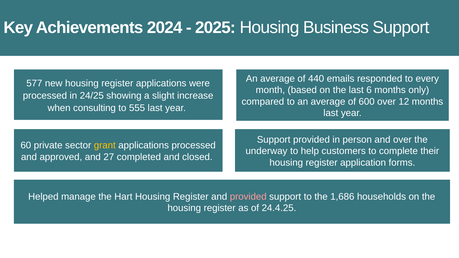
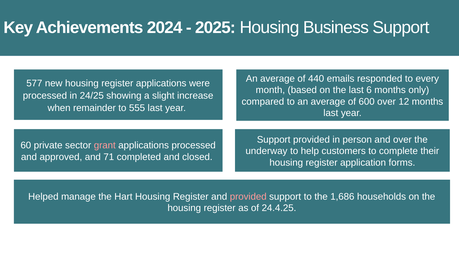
consulting: consulting -> remainder
grant colour: yellow -> pink
27: 27 -> 71
